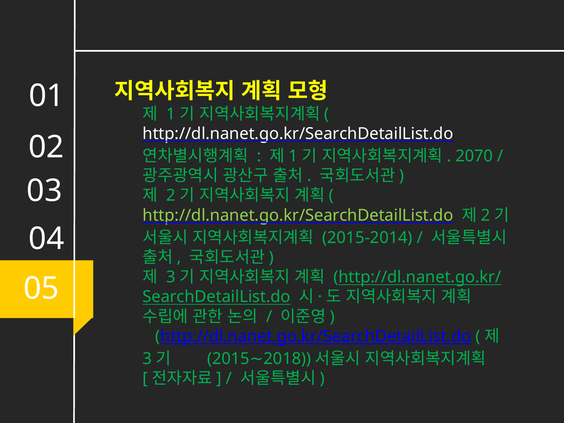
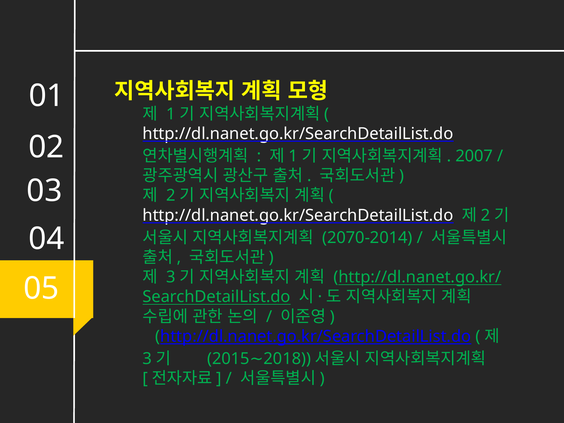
2070: 2070 -> 2007
http://dl.nanet.go.kr/SearchDetailList.do at (298, 215) colour: light green -> white
2015-2014: 2015-2014 -> 2070-2014
